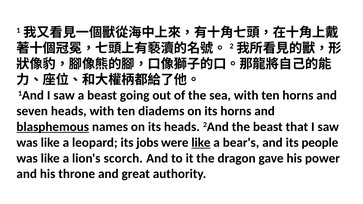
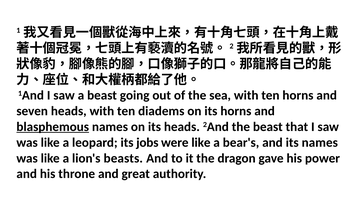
like at (201, 143) underline: present -> none
its people: people -> names
scorch: scorch -> beasts
